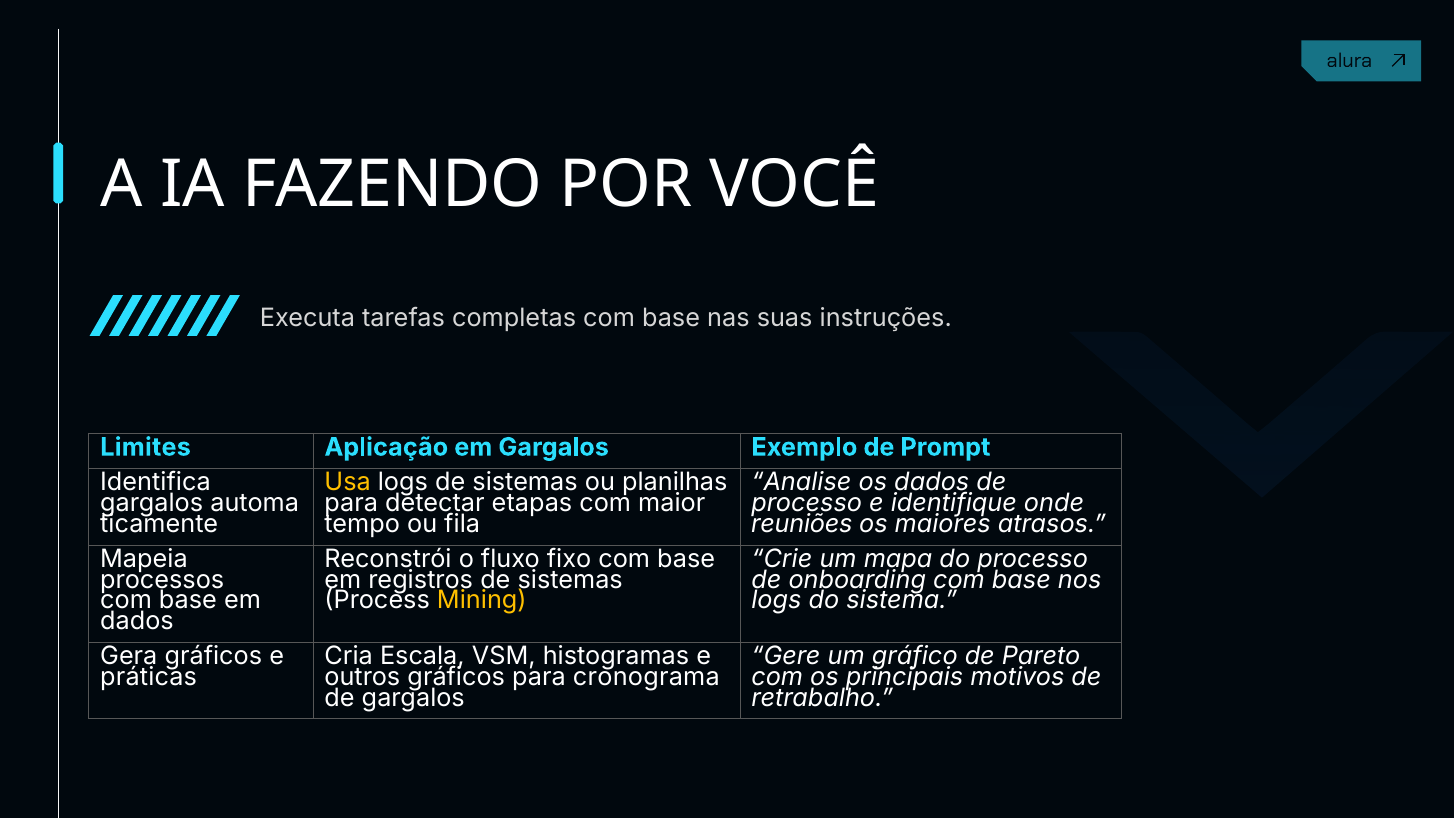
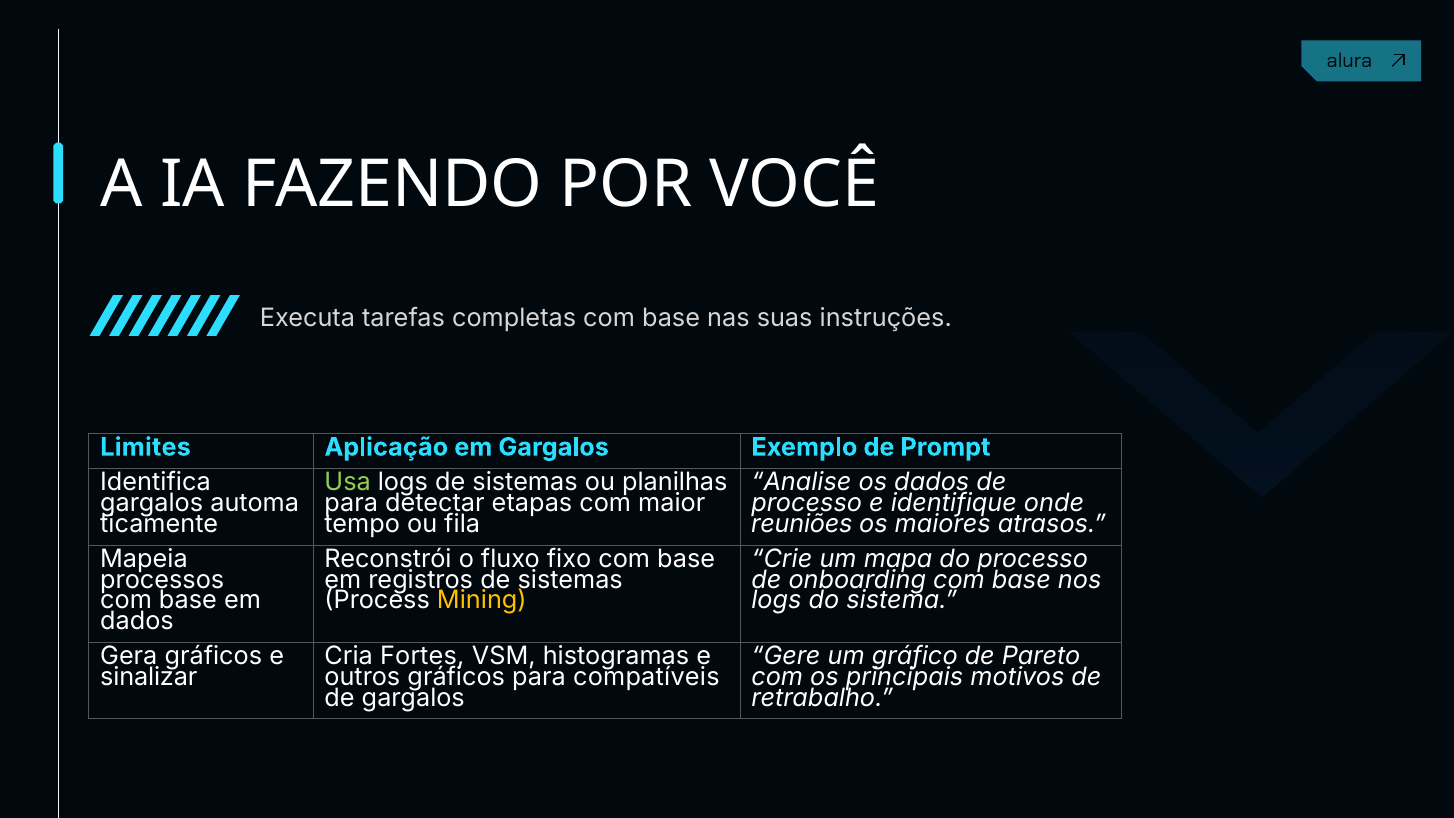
Usa colour: yellow -> light green
Escala: Escala -> Fortes
práticas: práticas -> sinalizar
cronograma: cronograma -> compatíveis
